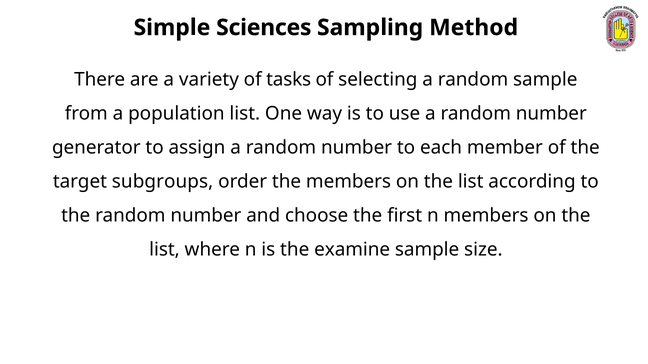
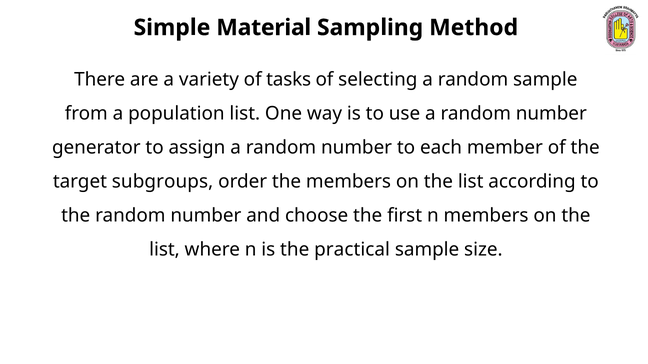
Sciences: Sciences -> Material
examine: examine -> practical
